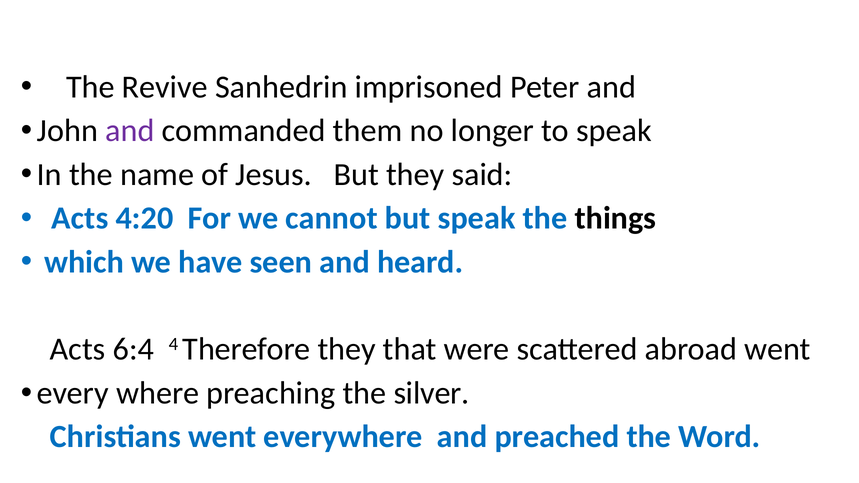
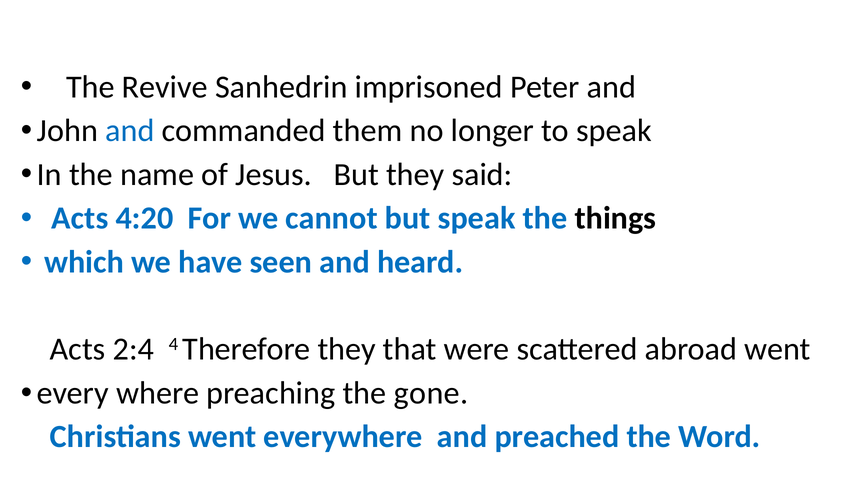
and at (130, 131) colour: purple -> blue
6:4: 6:4 -> 2:4
silver: silver -> gone
